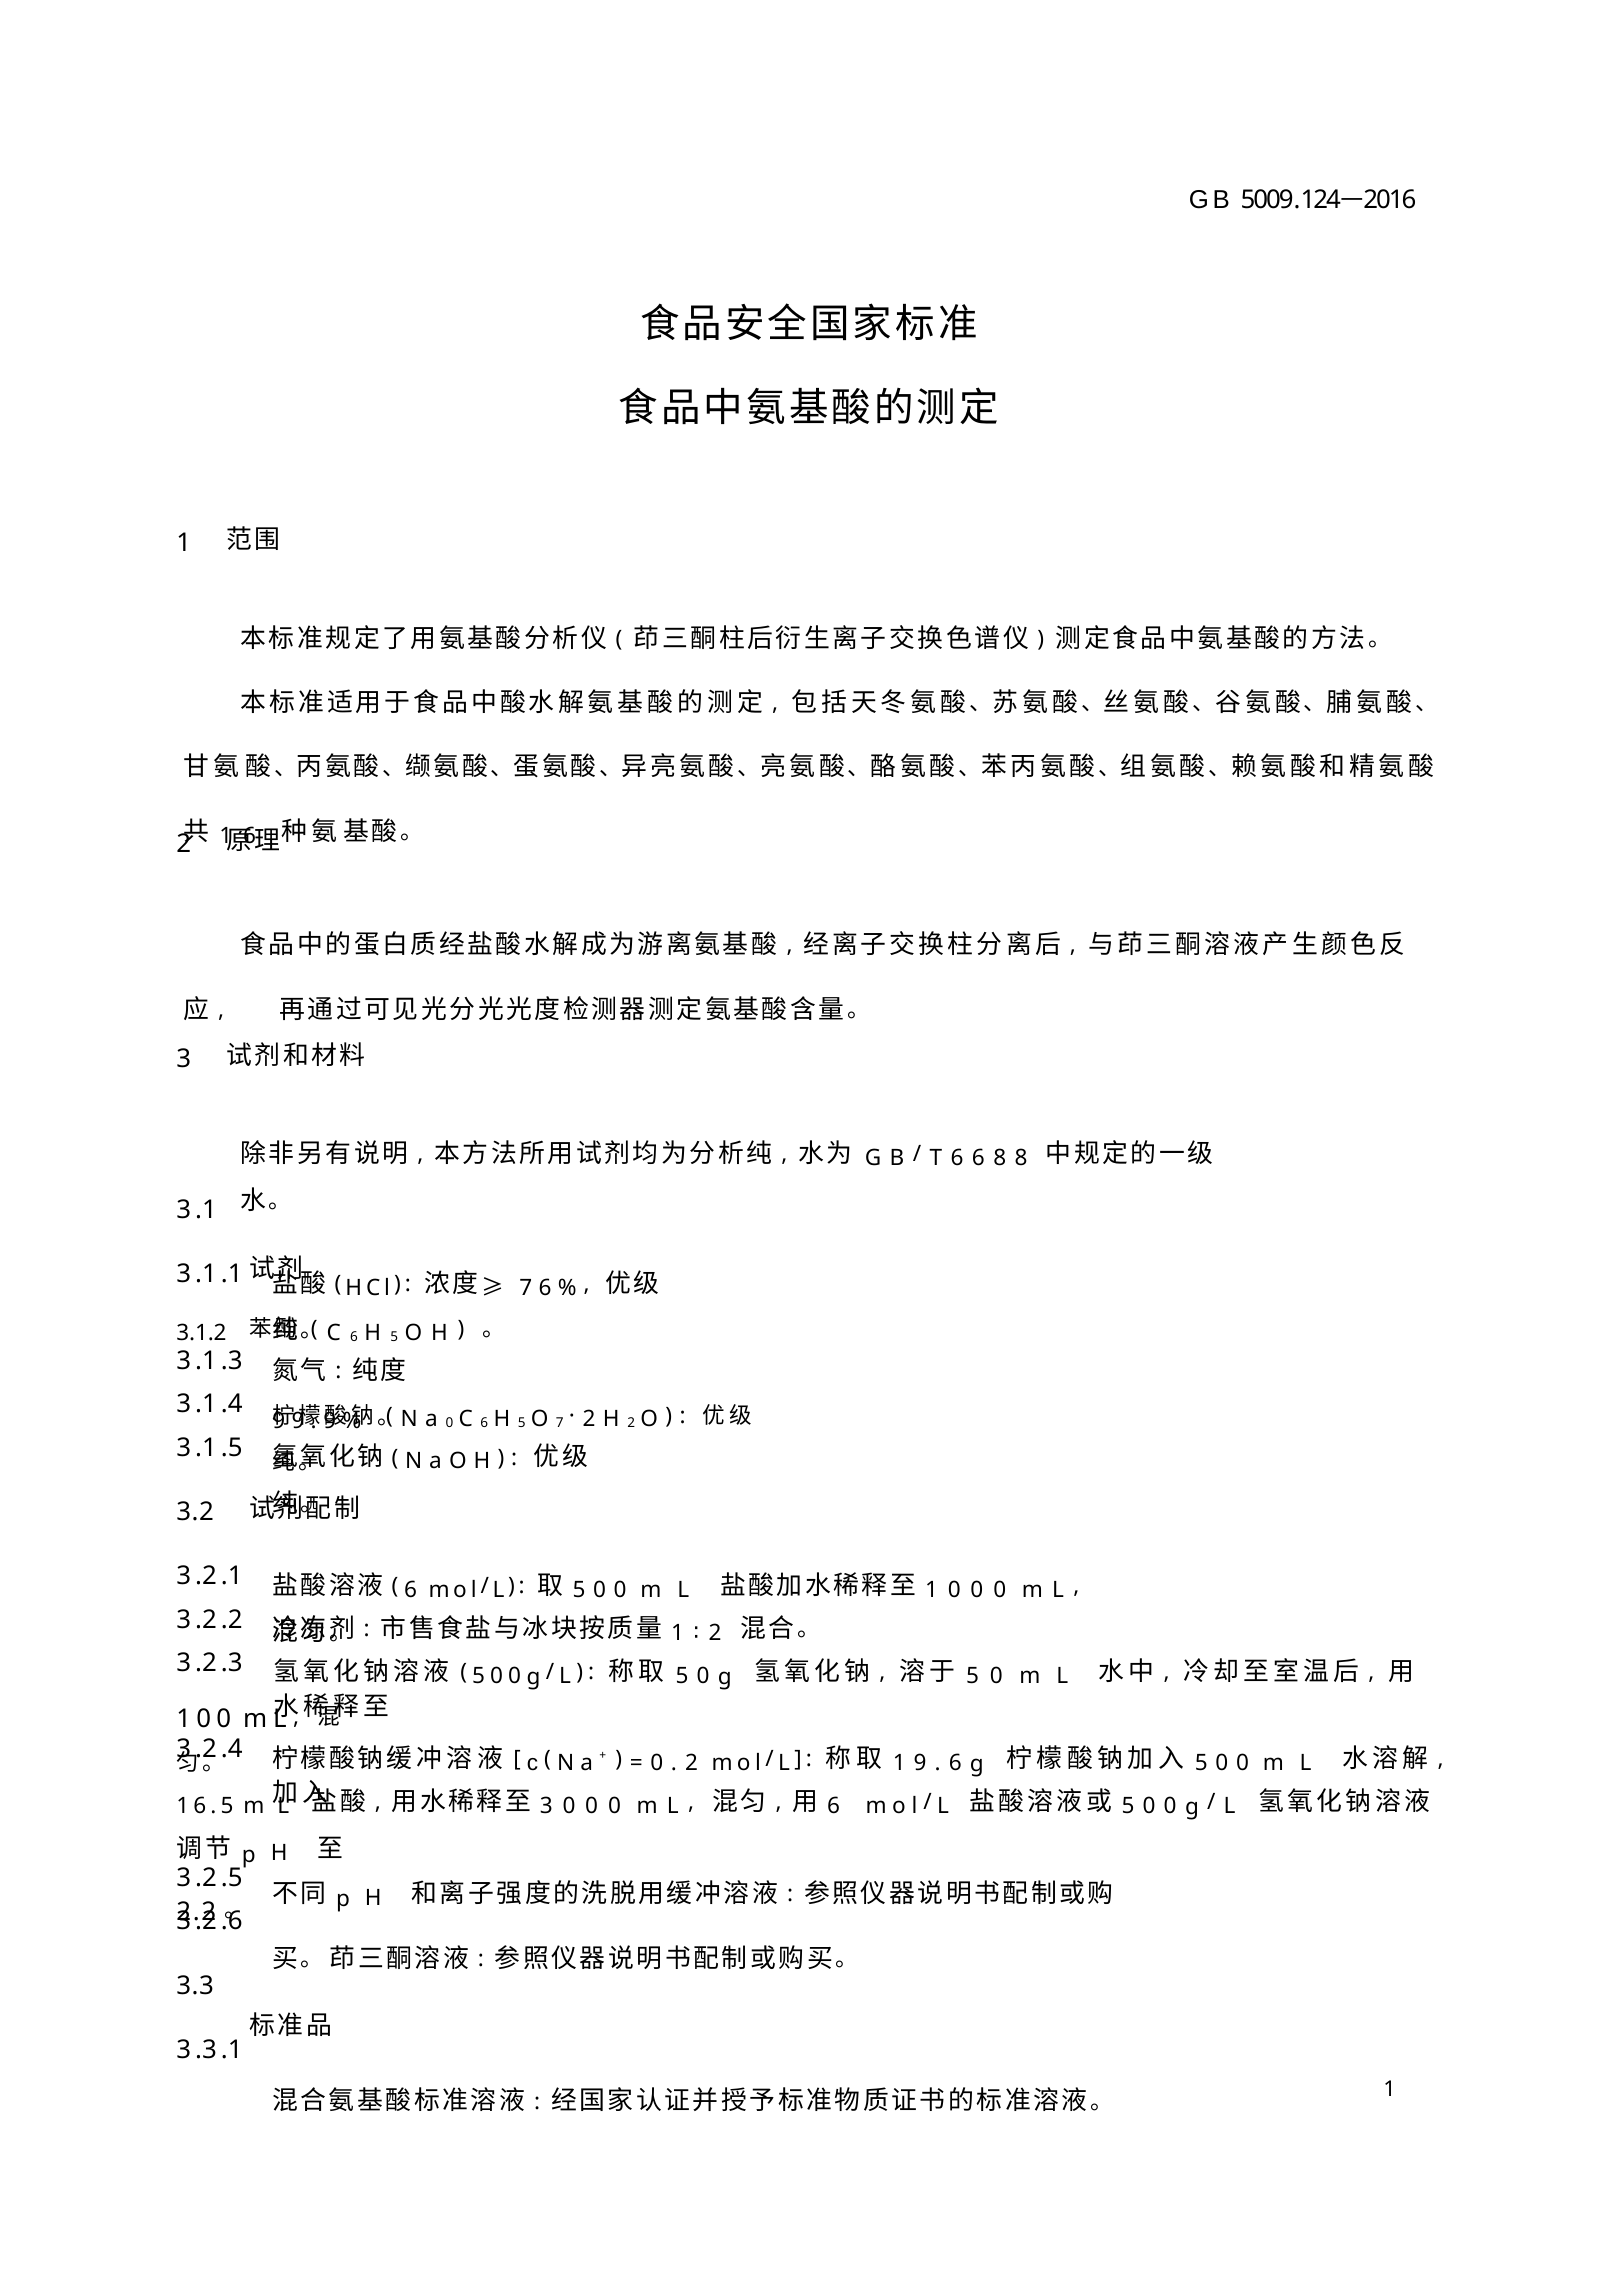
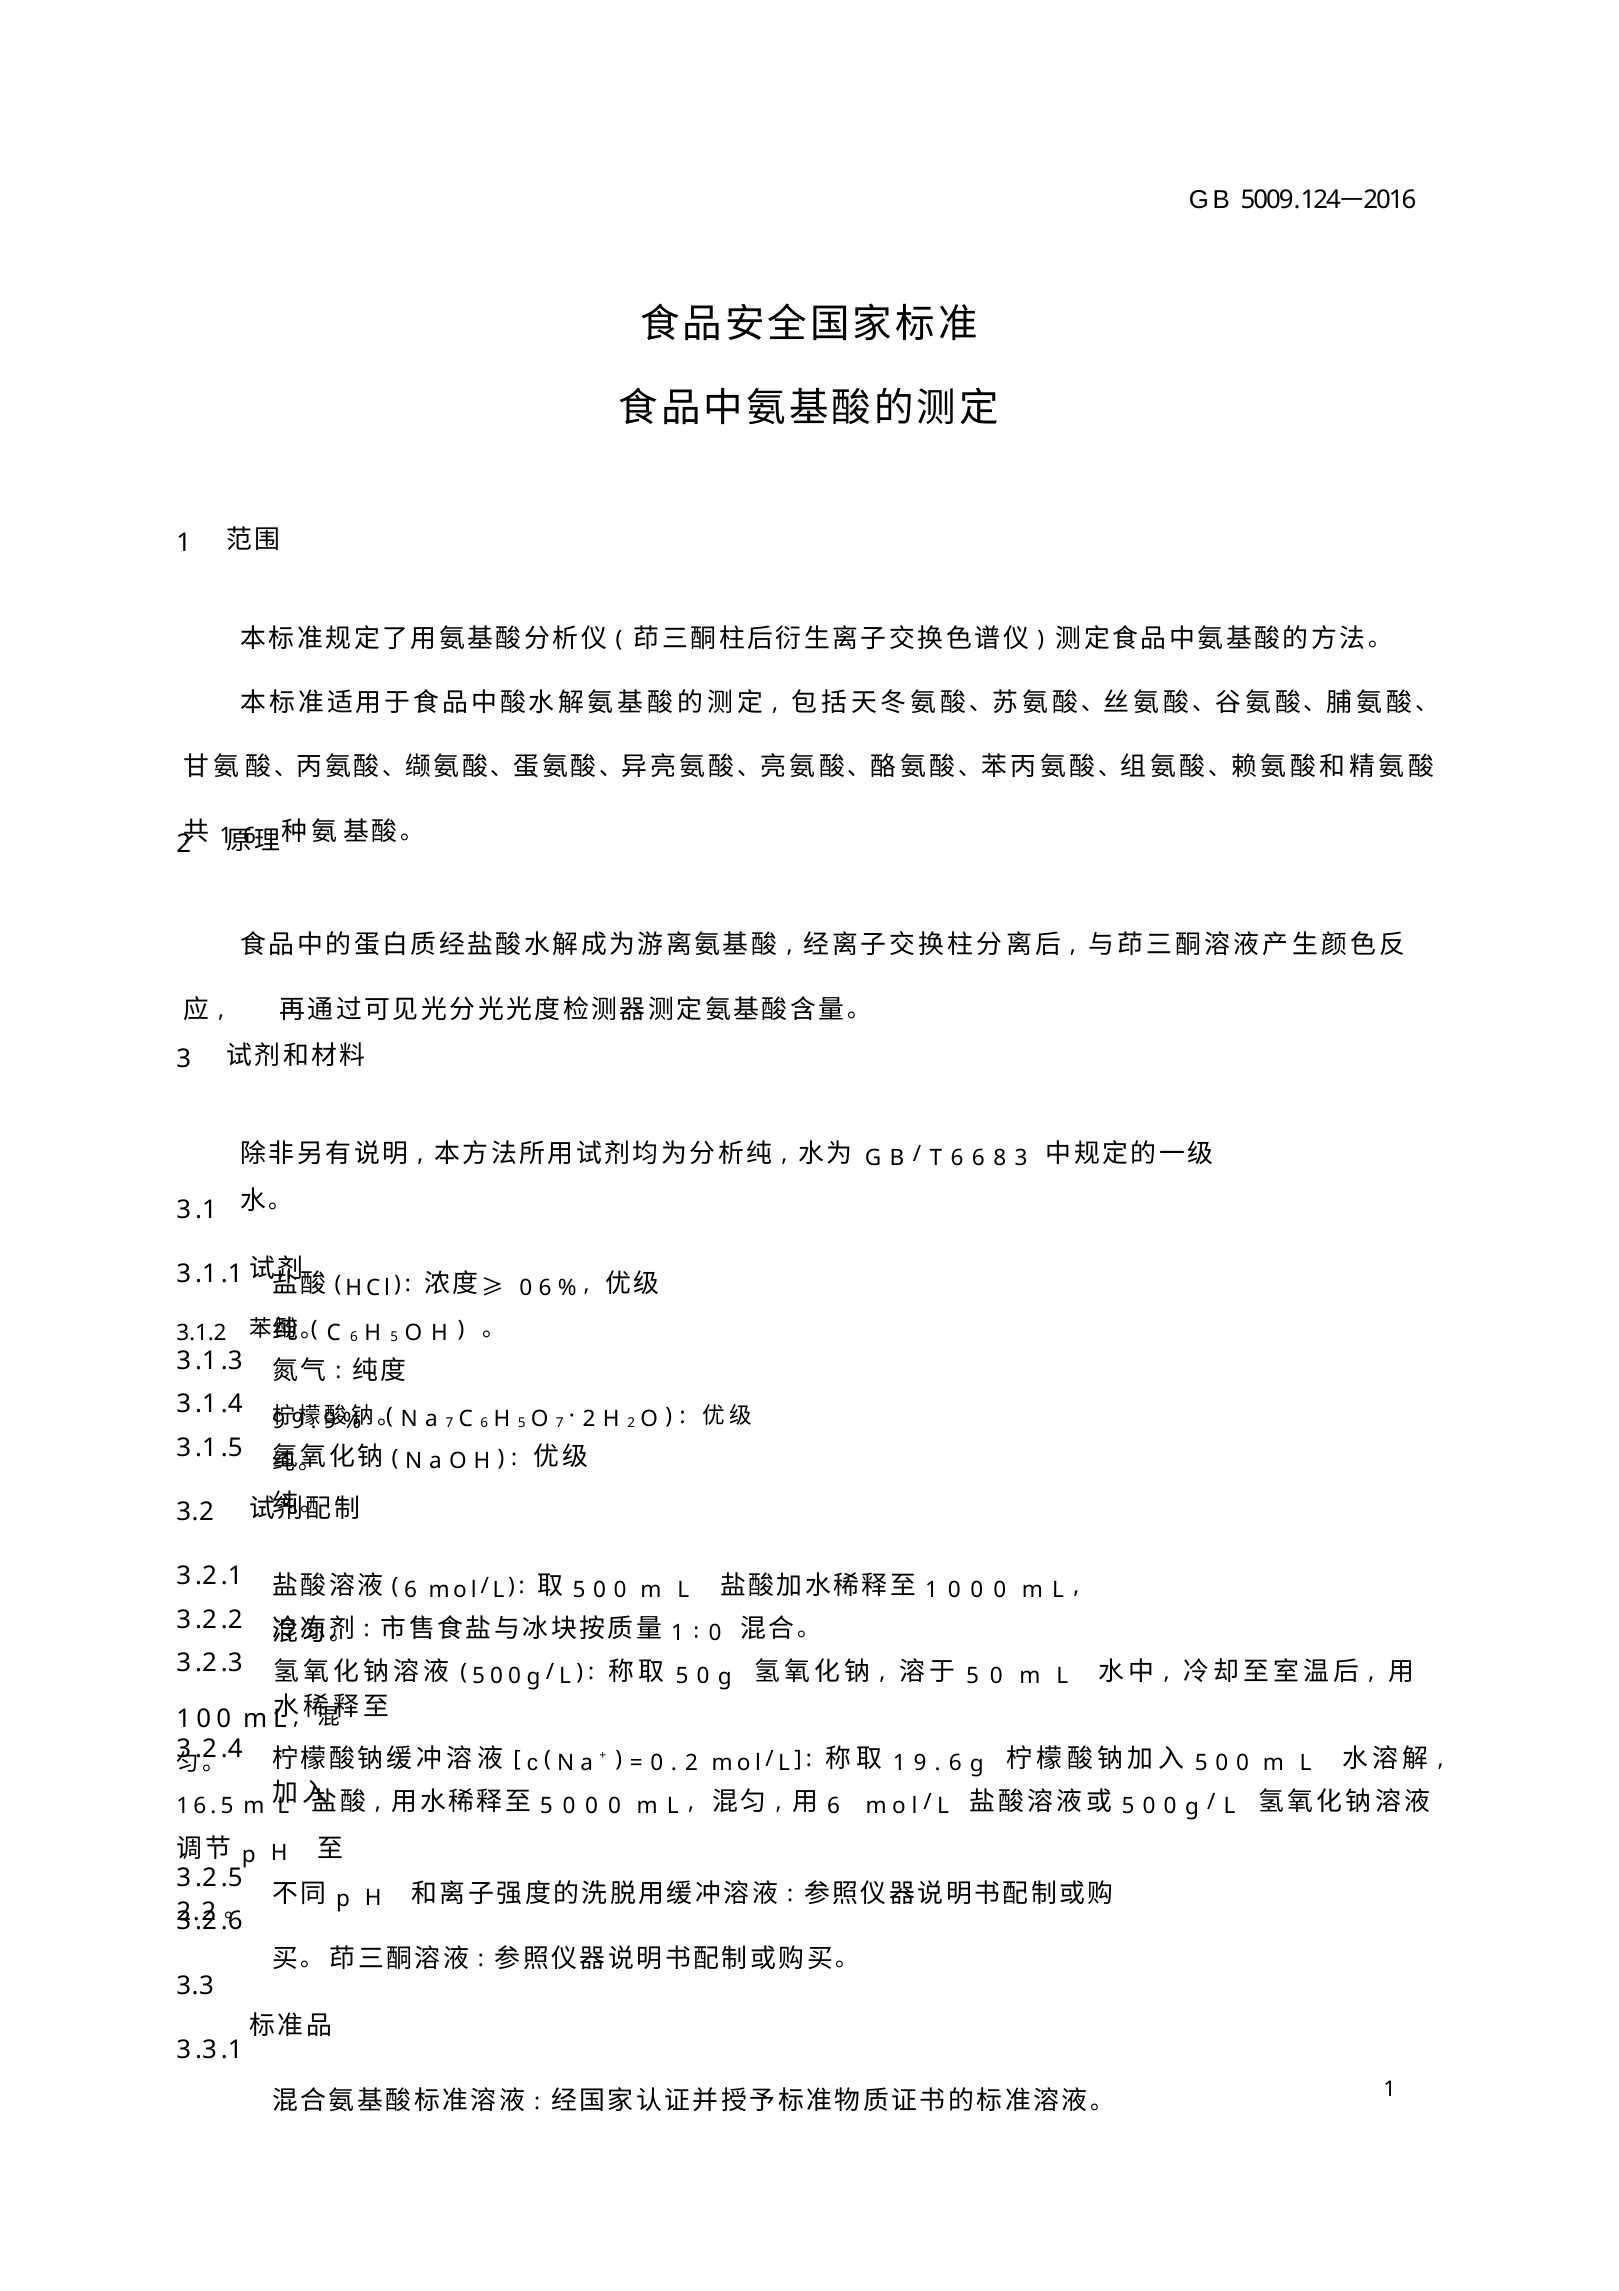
8 at (1021, 1159): 8 -> 3
7 at (526, 1288): 7 -> 0
0 at (450, 1423): 0 -> 7
2 at (715, 1633): 2 -> 0
3 at (546, 1806): 3 -> 5
